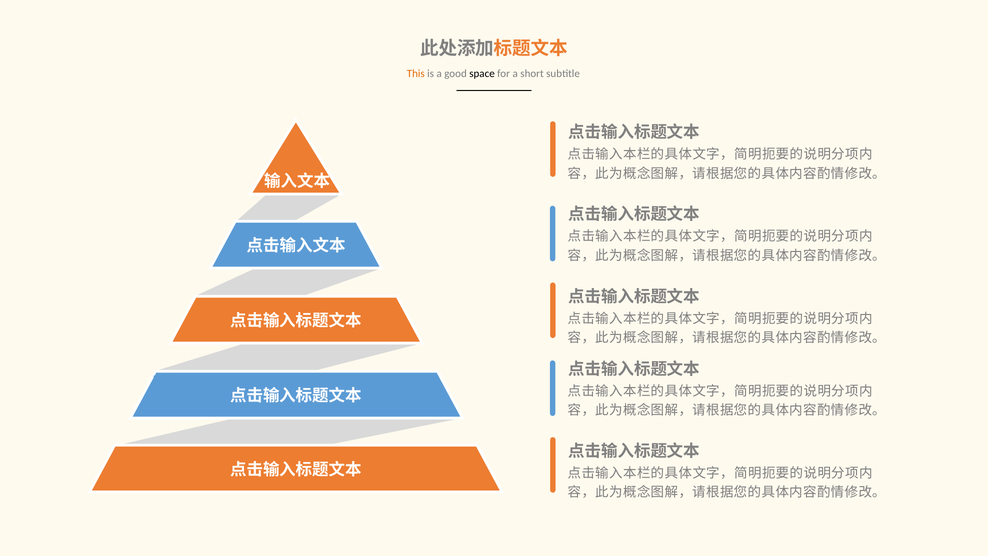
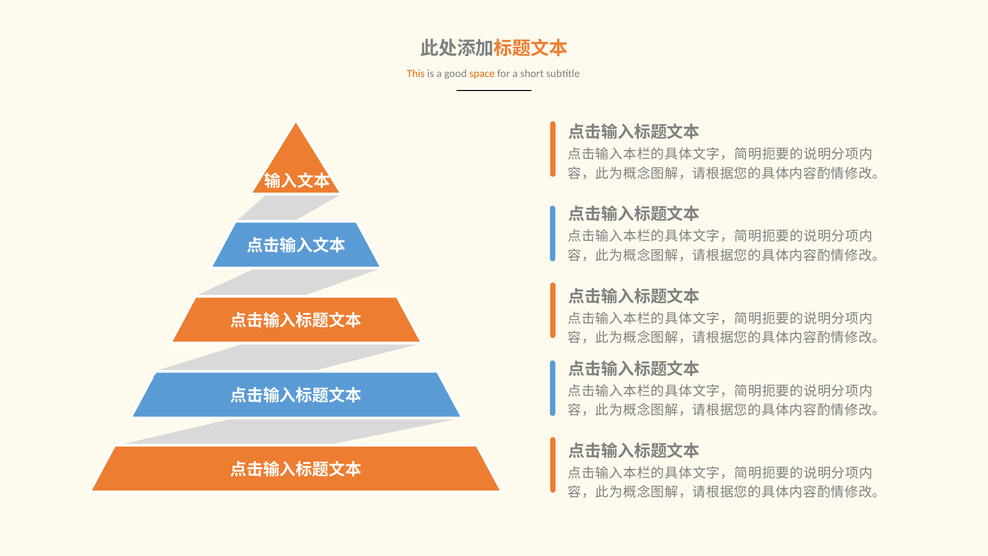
space colour: black -> orange
